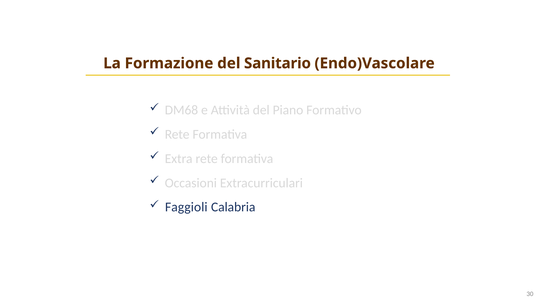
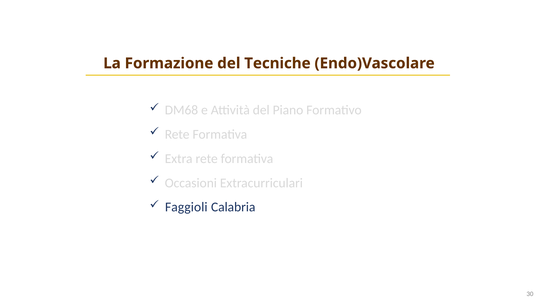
Sanitario: Sanitario -> Tecniche
